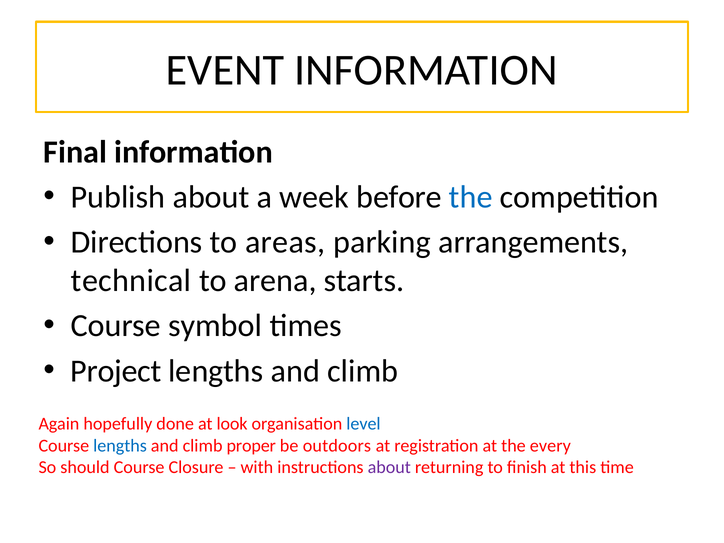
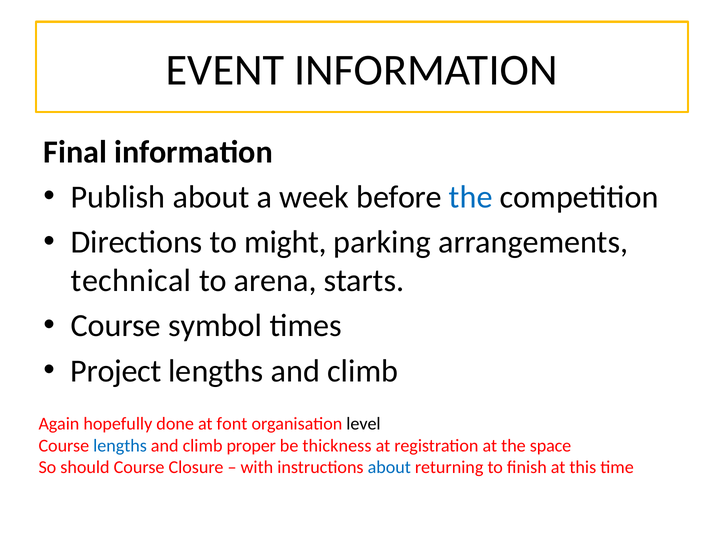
areas: areas -> might
look: look -> font
level colour: blue -> black
outdoors: outdoors -> thickness
every: every -> space
about at (389, 467) colour: purple -> blue
